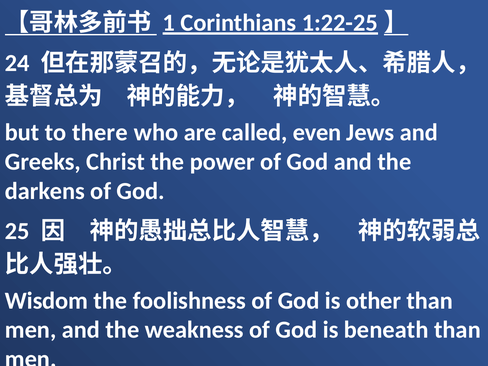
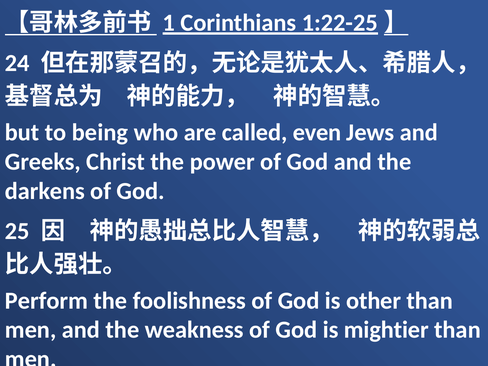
there: there -> being
Wisdom: Wisdom -> Perform
beneath: beneath -> mightier
